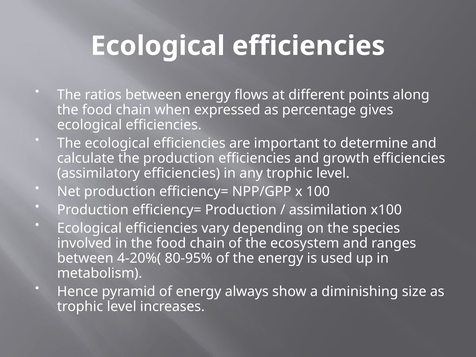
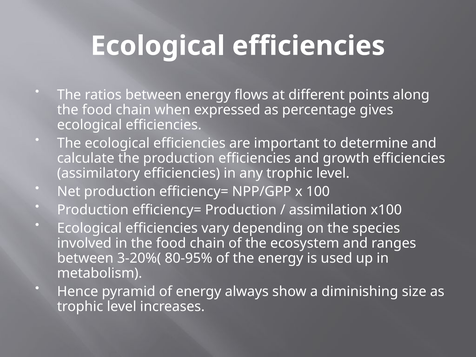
4-20%(: 4-20%( -> 3-20%(
